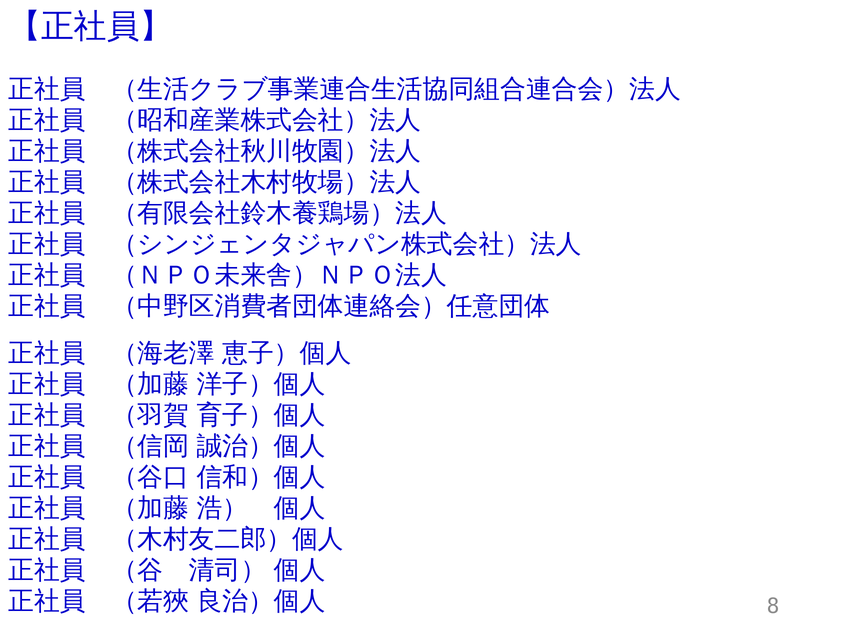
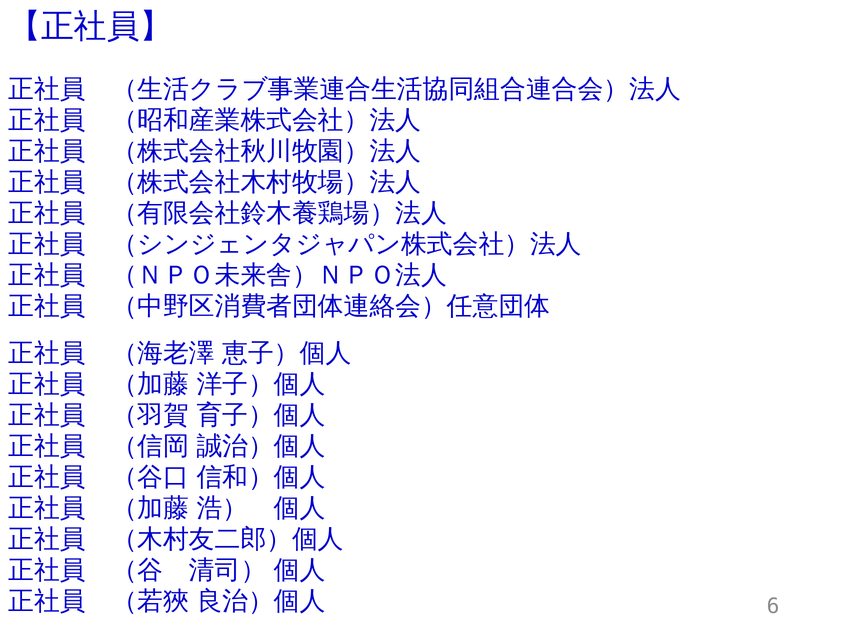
8: 8 -> 6
